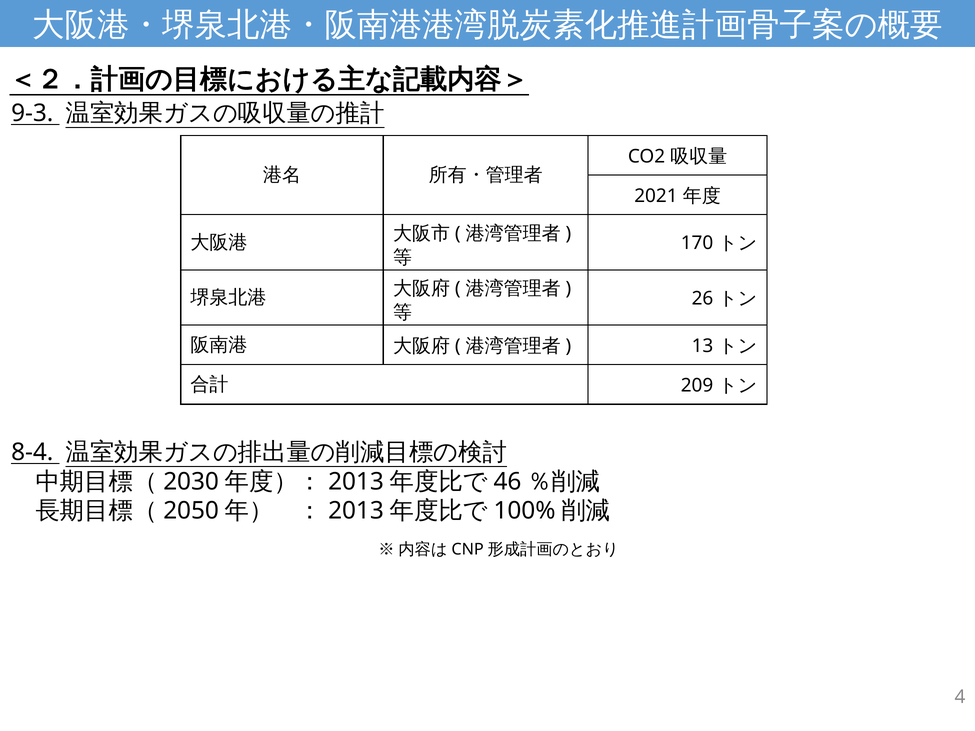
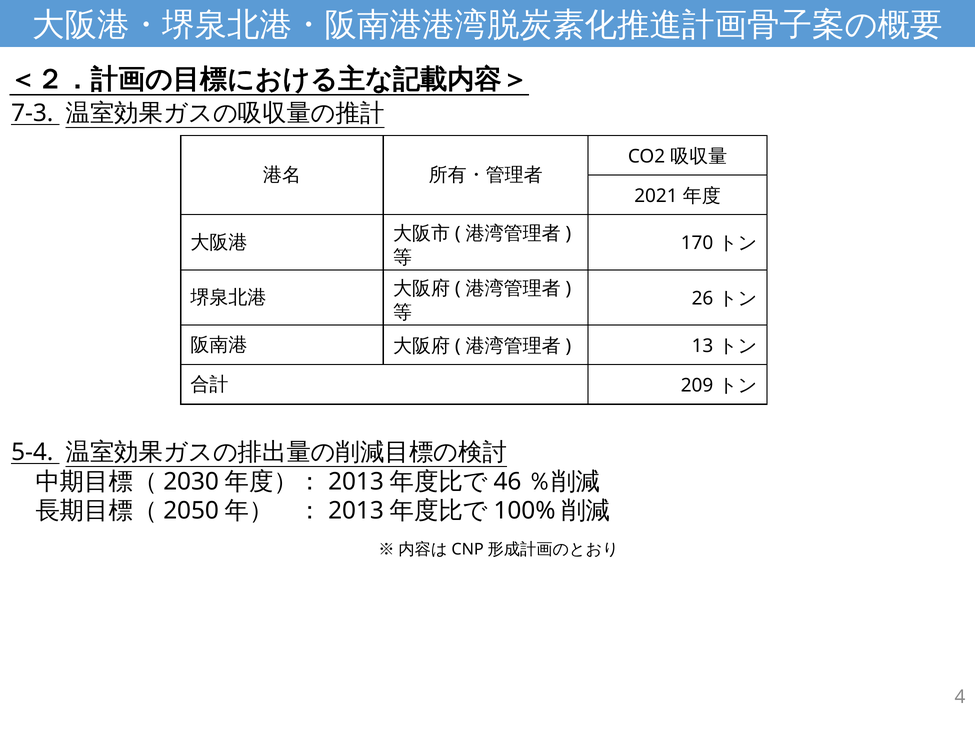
9-3: 9-3 -> 7-3
8-4: 8-4 -> 5-4
